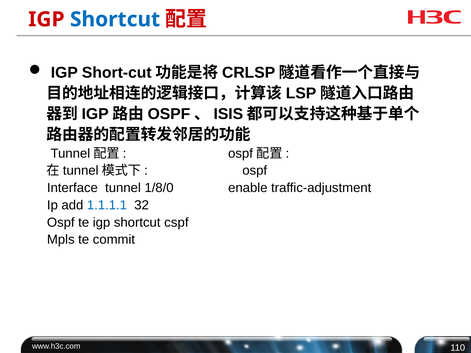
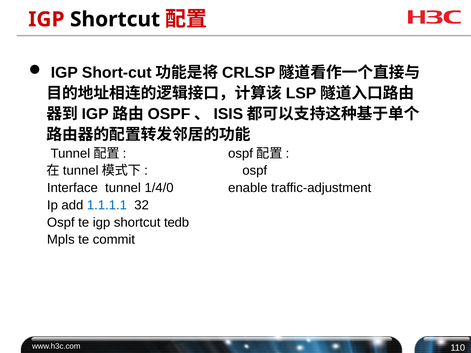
Shortcut at (115, 19) colour: blue -> black
1/8/0: 1/8/0 -> 1/4/0
cspf: cspf -> tedb
